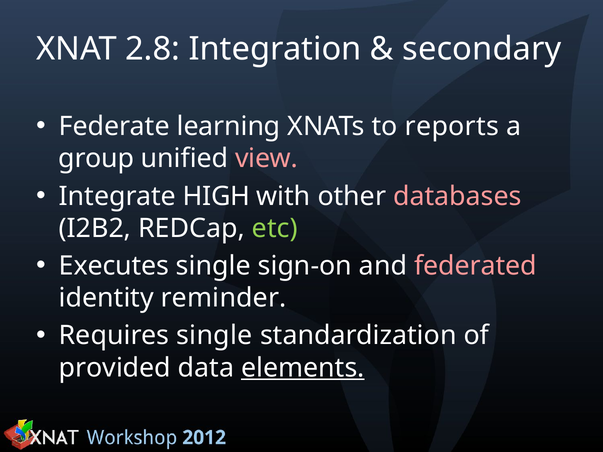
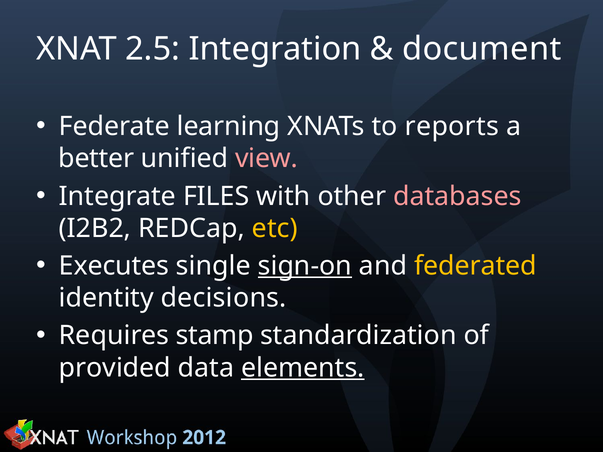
2.8: 2.8 -> 2.5
secondary: secondary -> document
group: group -> better
HIGH: HIGH -> FILES
etc colour: light green -> yellow
sign-on underline: none -> present
federated colour: pink -> yellow
reminder: reminder -> decisions
Requires single: single -> stamp
